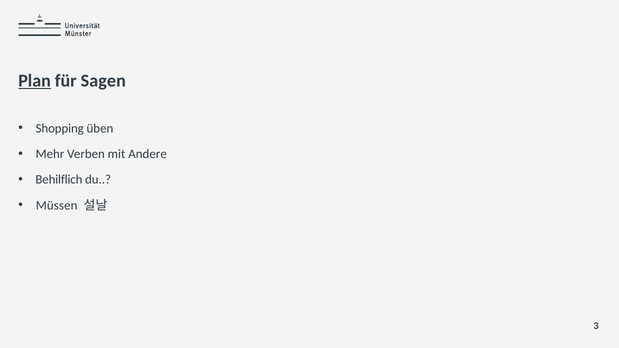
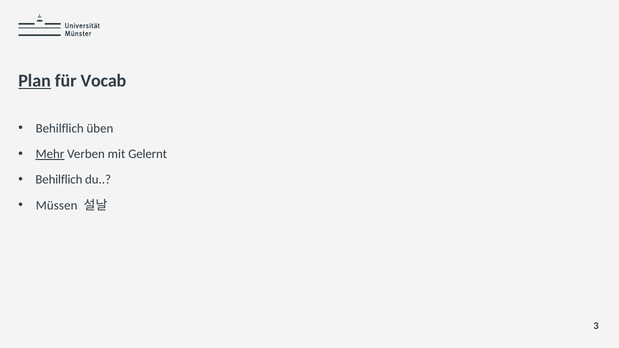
Sagen: Sagen -> Vocab
Shopping at (60, 128): Shopping -> Behilflich
Mehr underline: none -> present
Andere: Andere -> Gelernt
